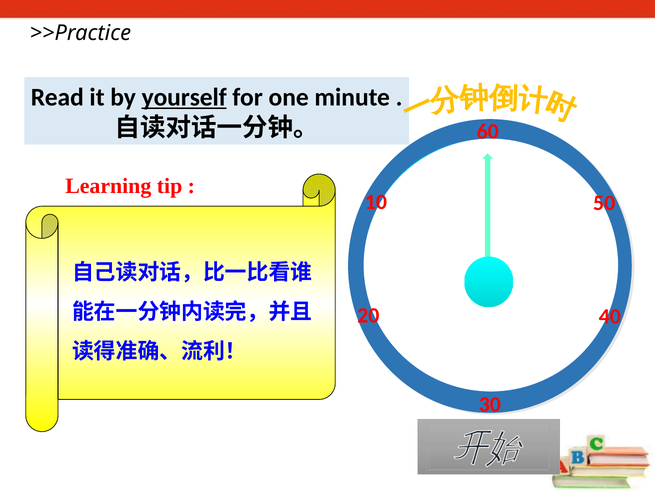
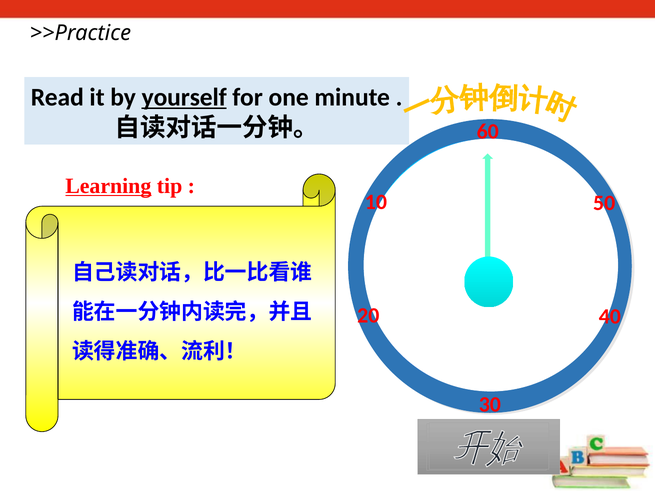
Learning underline: none -> present
